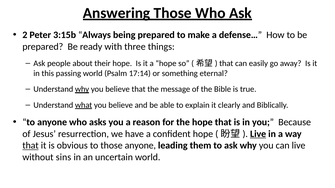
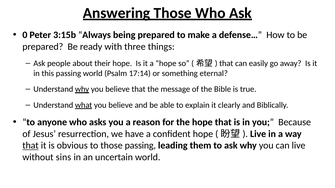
2: 2 -> 0
Live at (258, 134) underline: present -> none
those anyone: anyone -> passing
